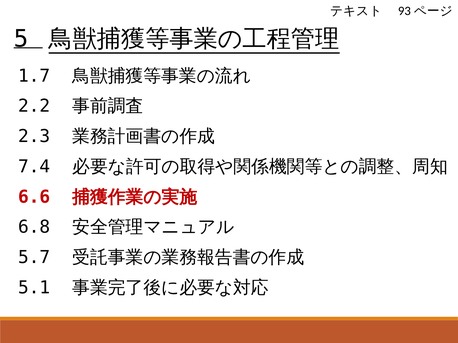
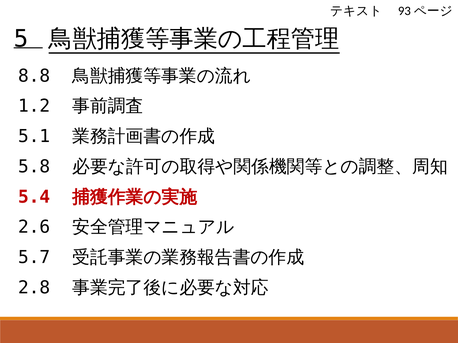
1.7: 1.7 -> 8.8
2.2: 2.2 -> 1.2
2.3: 2.3 -> 5.1
7.4: 7.4 -> 5.8
6.6: 6.6 -> 5.4
6.8: 6.8 -> 2.6
5.1: 5.1 -> 2.8
